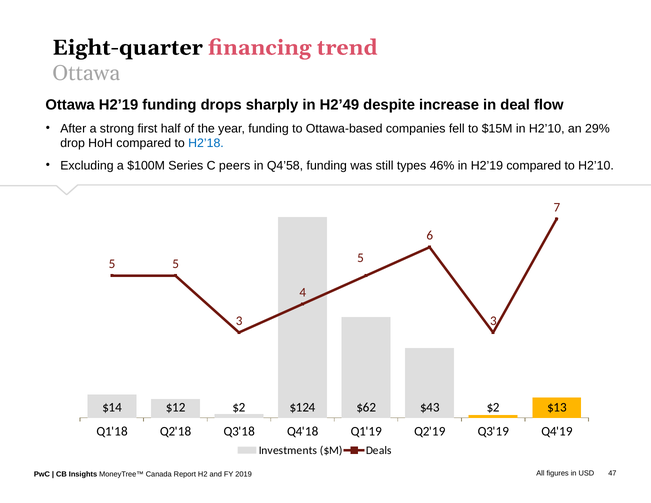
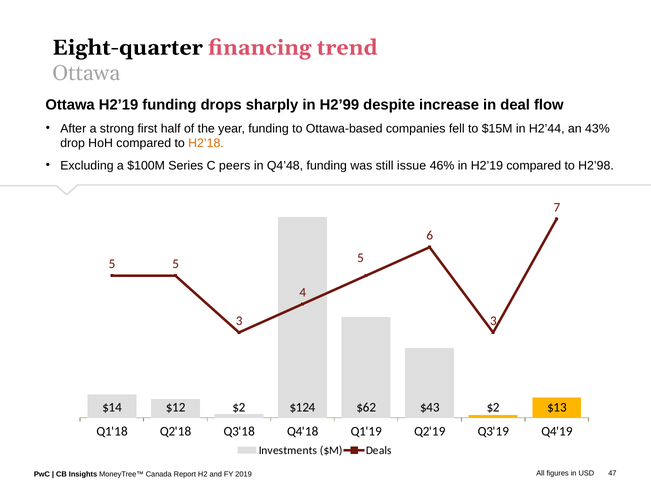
H2’49: H2’49 -> H2’99
in H2’10: H2’10 -> H2’44
29%: 29% -> 43%
H2’18 colour: blue -> orange
Q4’58: Q4’58 -> Q4’48
types: types -> issue
to H2’10: H2’10 -> H2’98
